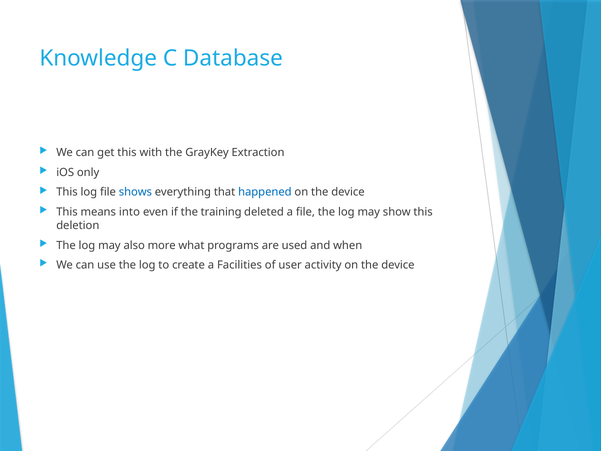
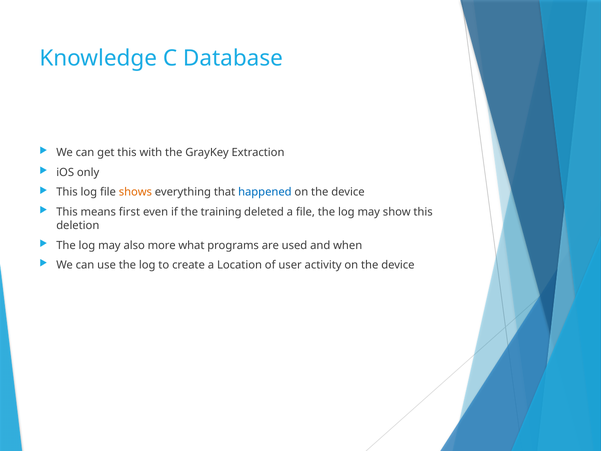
shows colour: blue -> orange
into: into -> first
Facilities: Facilities -> Location
